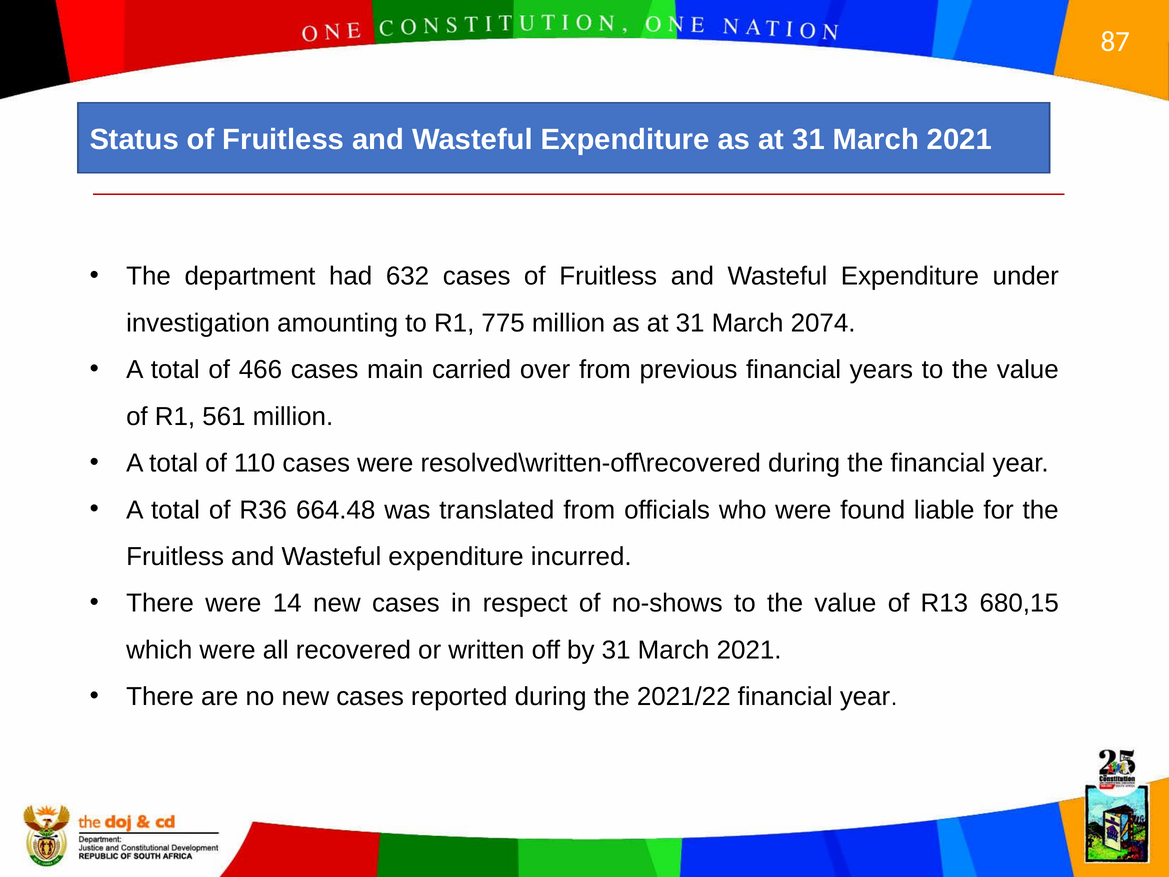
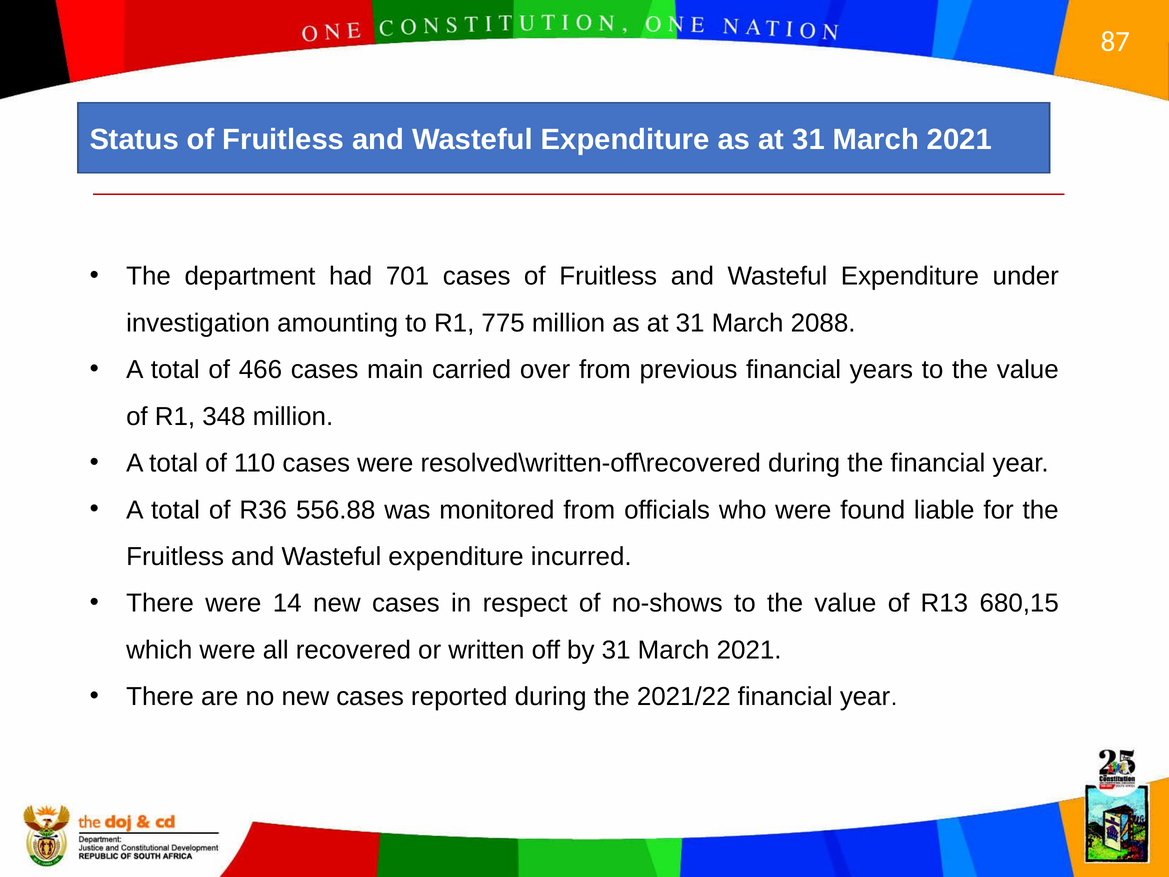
632: 632 -> 701
2074: 2074 -> 2088
561: 561 -> 348
664.48: 664.48 -> 556.88
translated: translated -> monitored
